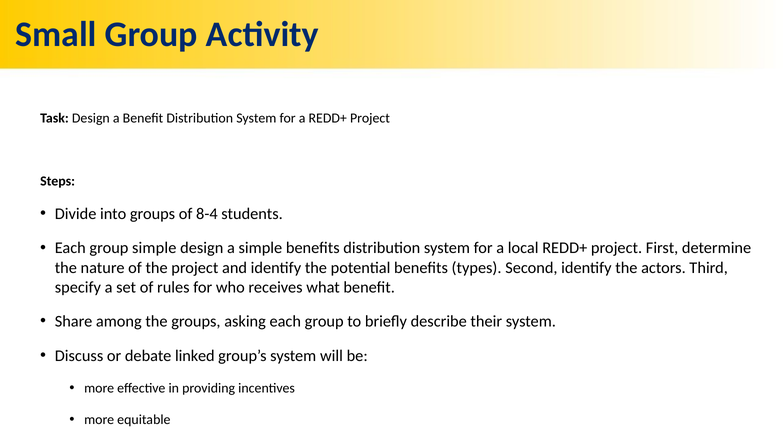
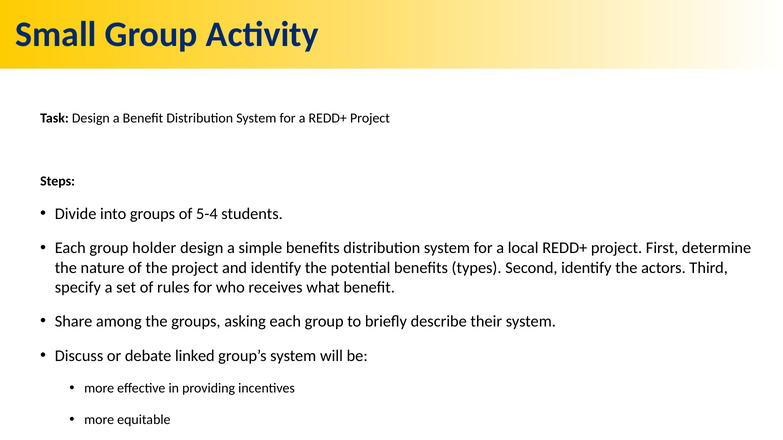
8-4: 8-4 -> 5-4
group simple: simple -> holder
